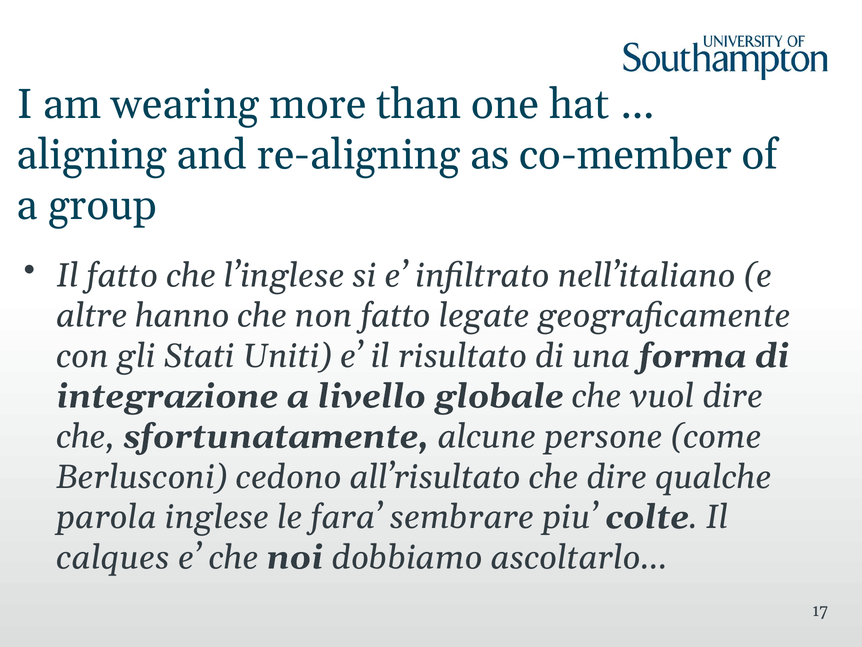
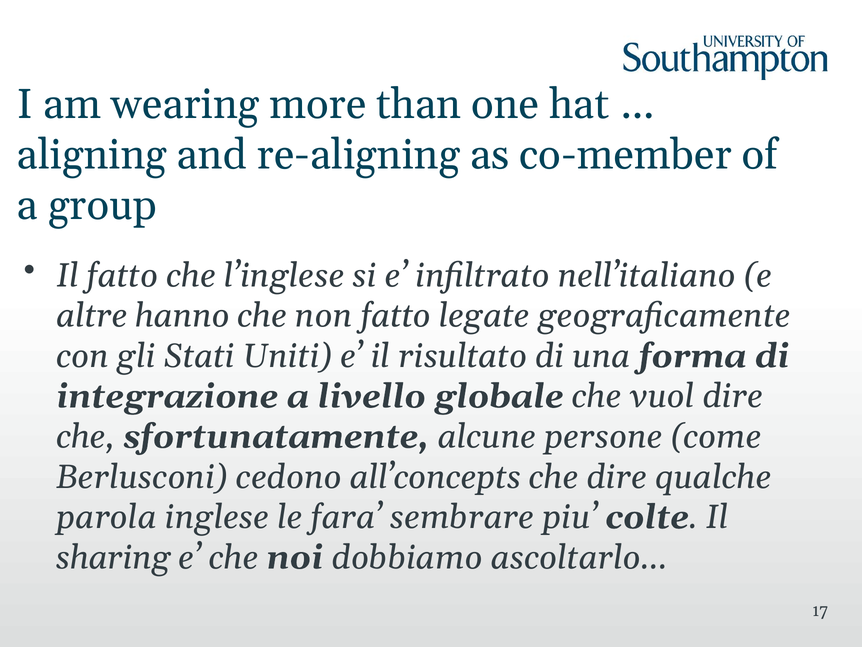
all’risultato: all’risultato -> all’concepts
calques: calques -> sharing
